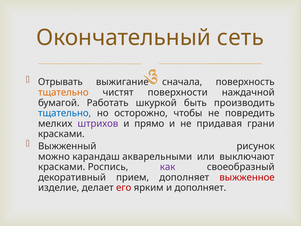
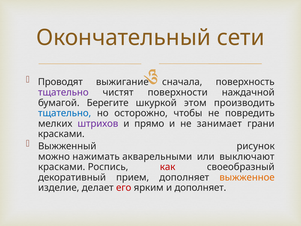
сеть: сеть -> сети
Отрывать: Отрывать -> Проводят
тщательно at (63, 92) colour: orange -> purple
Работать: Работать -> Берегите
быть: быть -> этом
придавая: придавая -> занимает
карандаш: карандаш -> нажимать
как colour: purple -> red
выжженное colour: red -> orange
